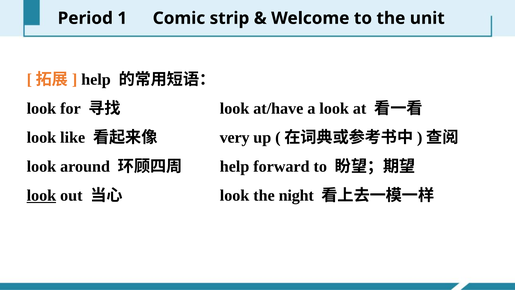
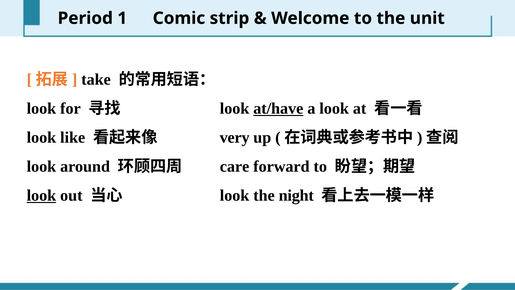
help at (96, 80): help -> take
at/have underline: none -> present
help at (235, 166): help -> care
